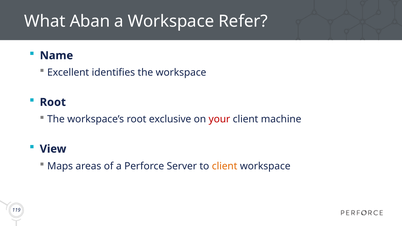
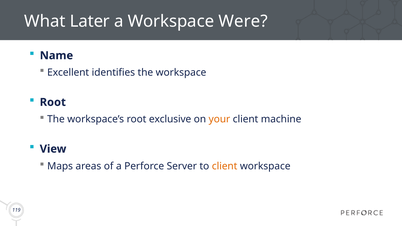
Aban: Aban -> Later
Refer: Refer -> Were
your colour: red -> orange
